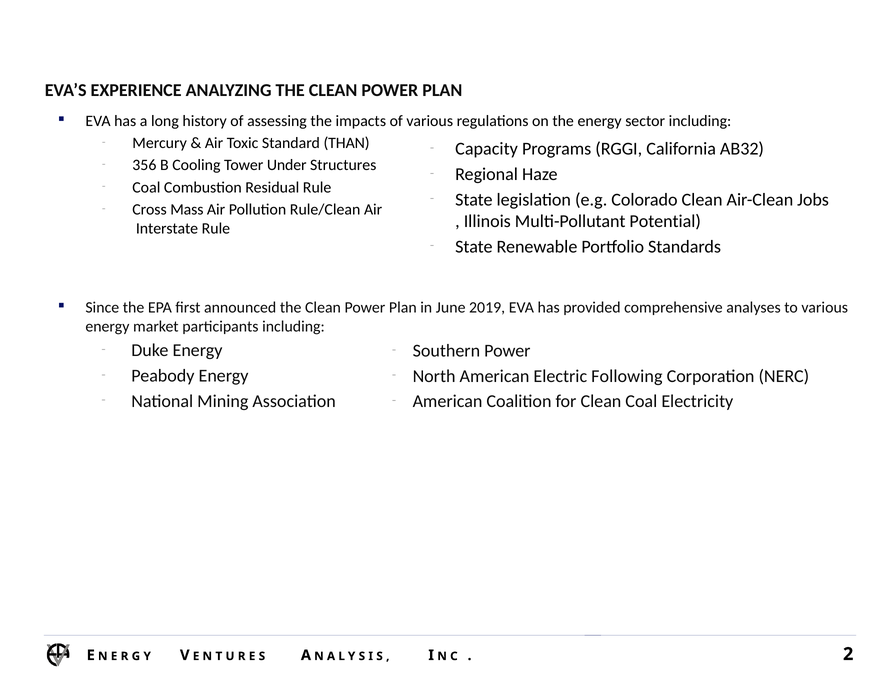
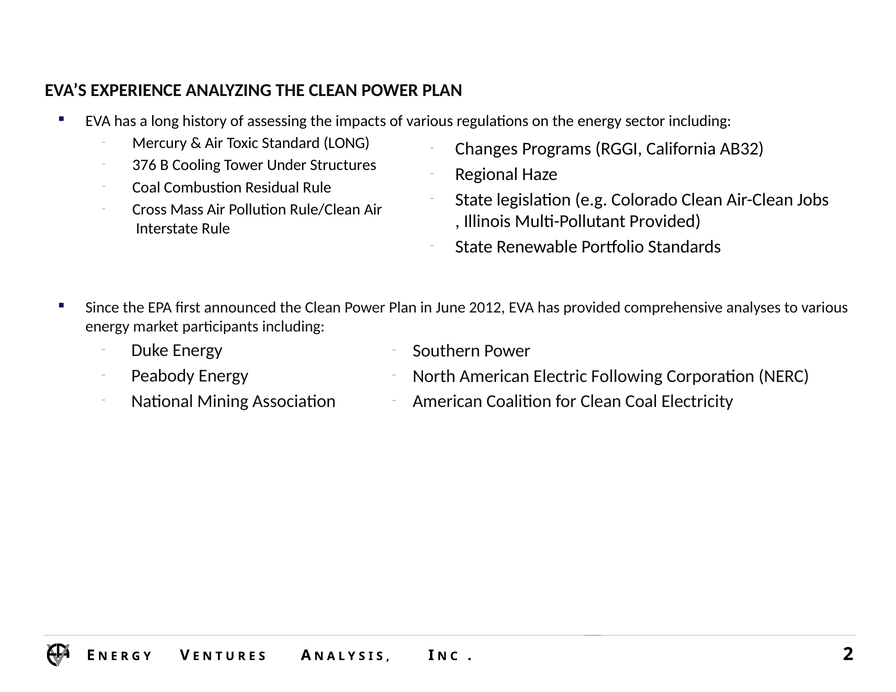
Standard THAN: THAN -> LONG
Capacity: Capacity -> Changes
356: 356 -> 376
Multi-Pollutant Potential: Potential -> Provided
2019: 2019 -> 2012
